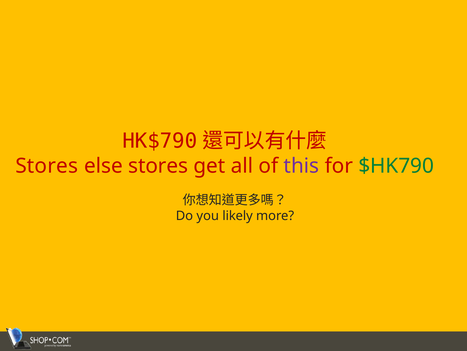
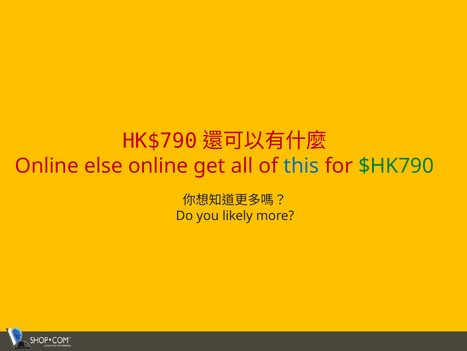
Stores at (47, 166): Stores -> Online
else stores: stores -> online
this colour: purple -> blue
